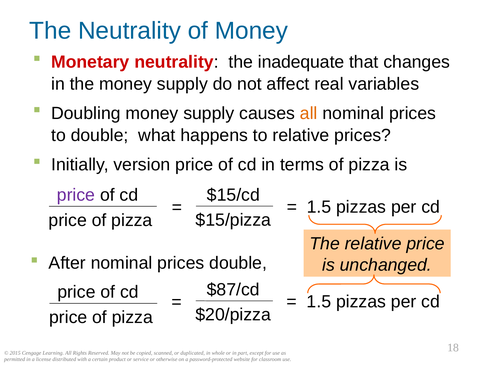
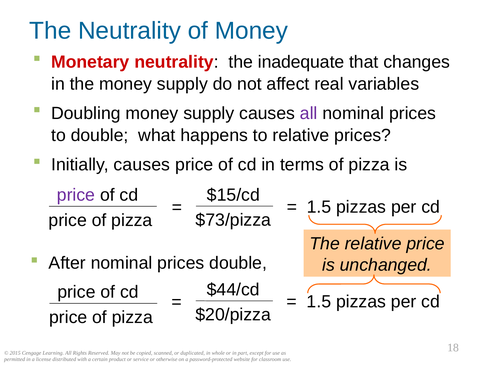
all at (309, 113) colour: orange -> purple
Initially version: version -> causes
$15/pizza: $15/pizza -> $73/pizza
$87/cd: $87/cd -> $44/cd
